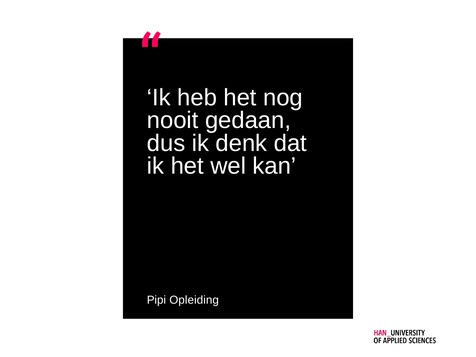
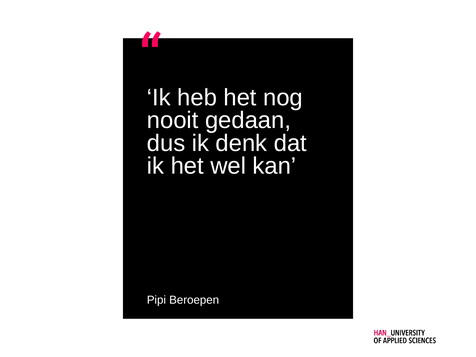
Opleiding: Opleiding -> Beroepen
